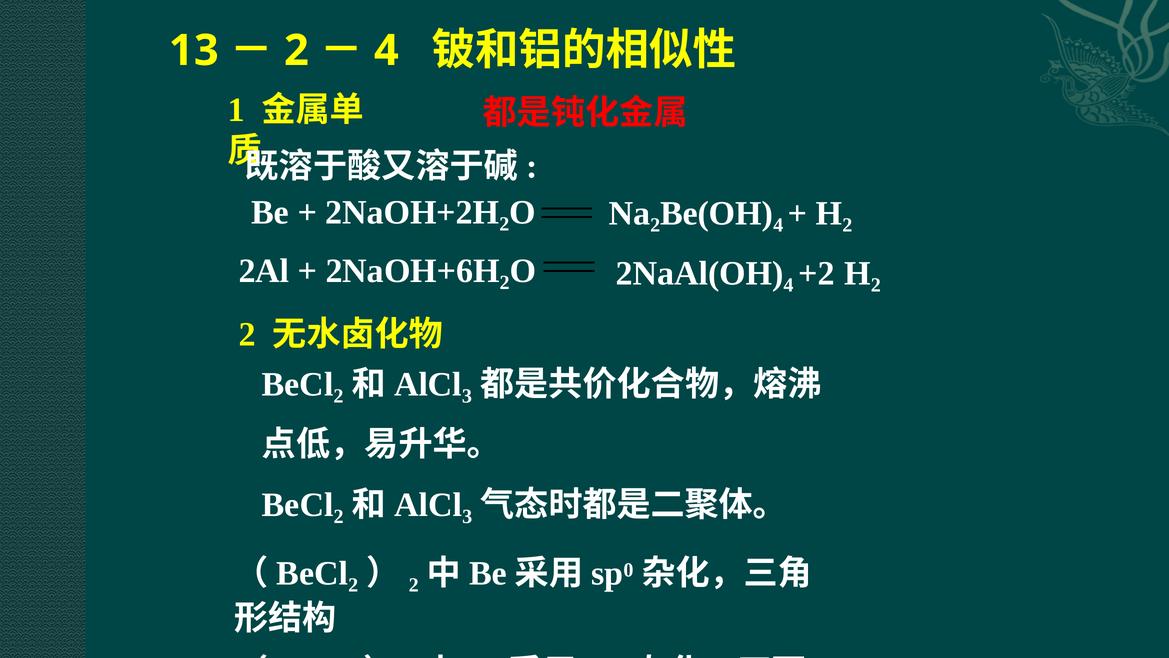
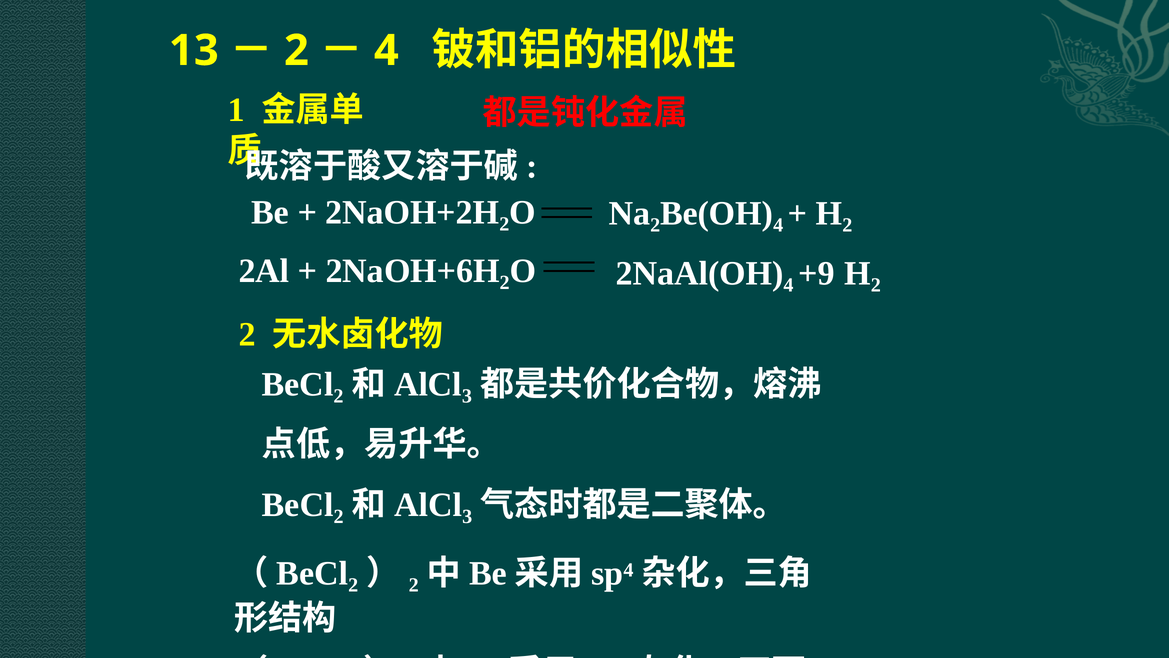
+2: +2 -> +9
0 at (628, 570): 0 -> 4
